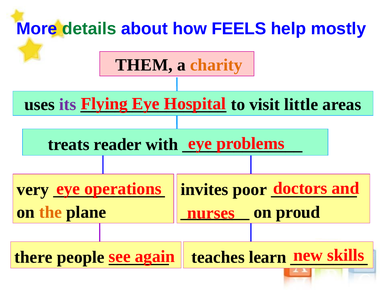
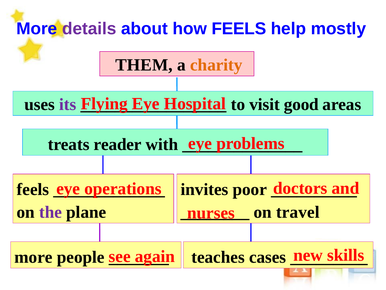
details colour: green -> purple
little: little -> good
very at (33, 189): very -> feels
the colour: orange -> purple
proud: proud -> travel
there at (33, 257): there -> more
learn: learn -> cases
